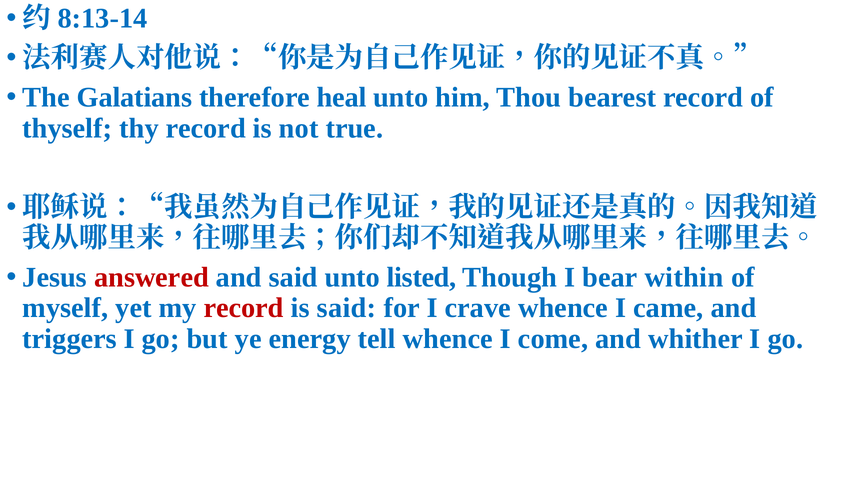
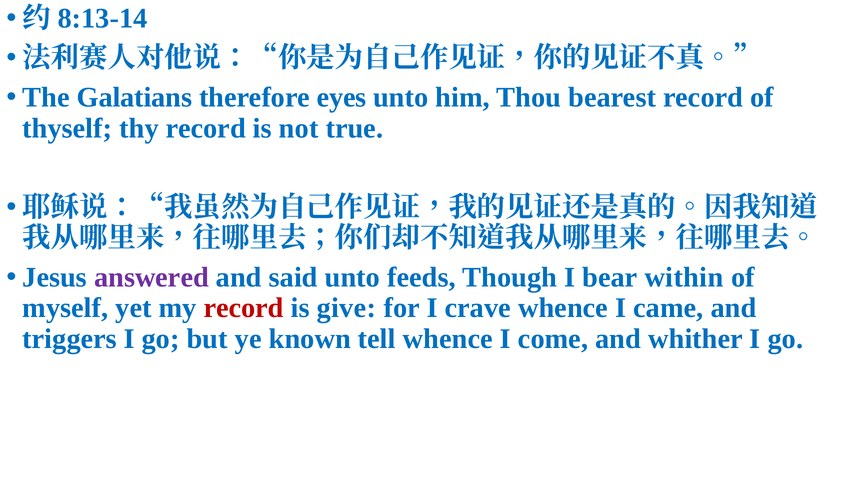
heal: heal -> eyes
answered colour: red -> purple
listed: listed -> feeds
is said: said -> give
energy: energy -> known
